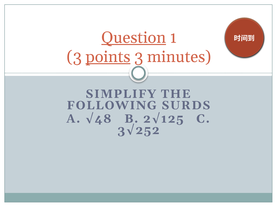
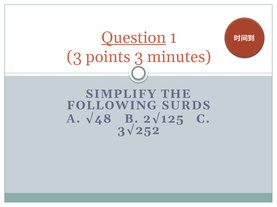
points underline: present -> none
